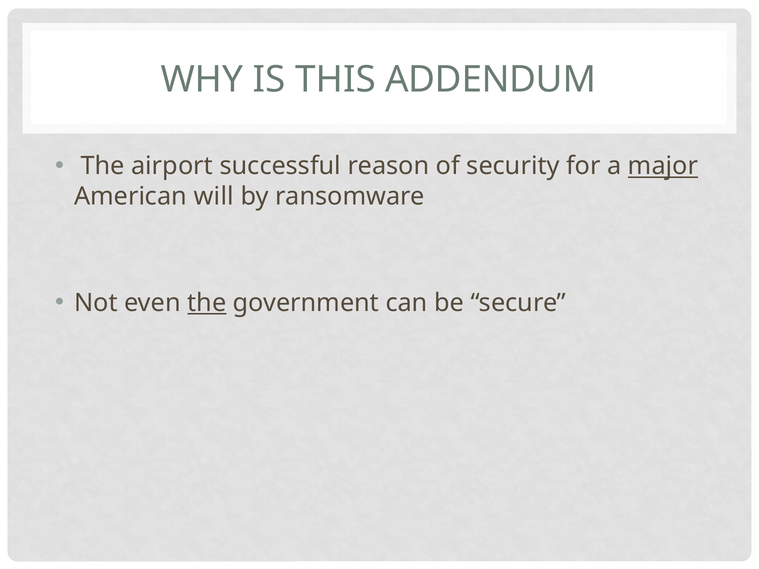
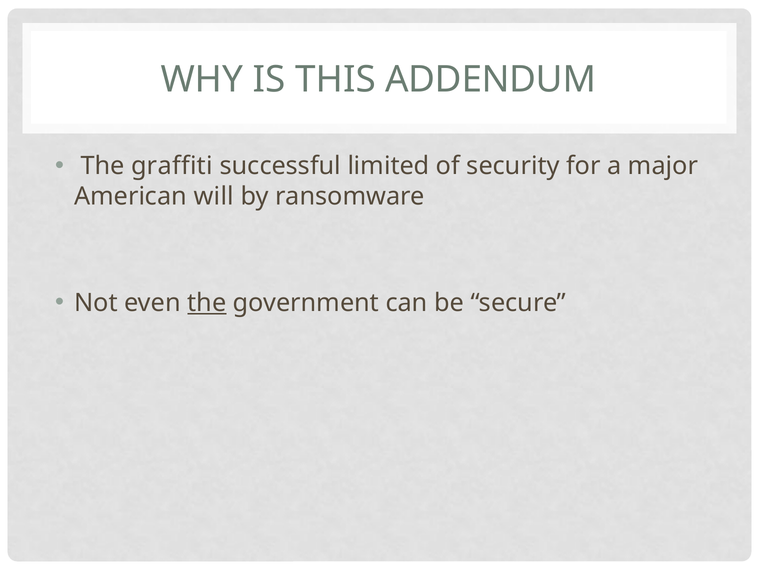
airport: airport -> graffiti
reason: reason -> limited
major underline: present -> none
